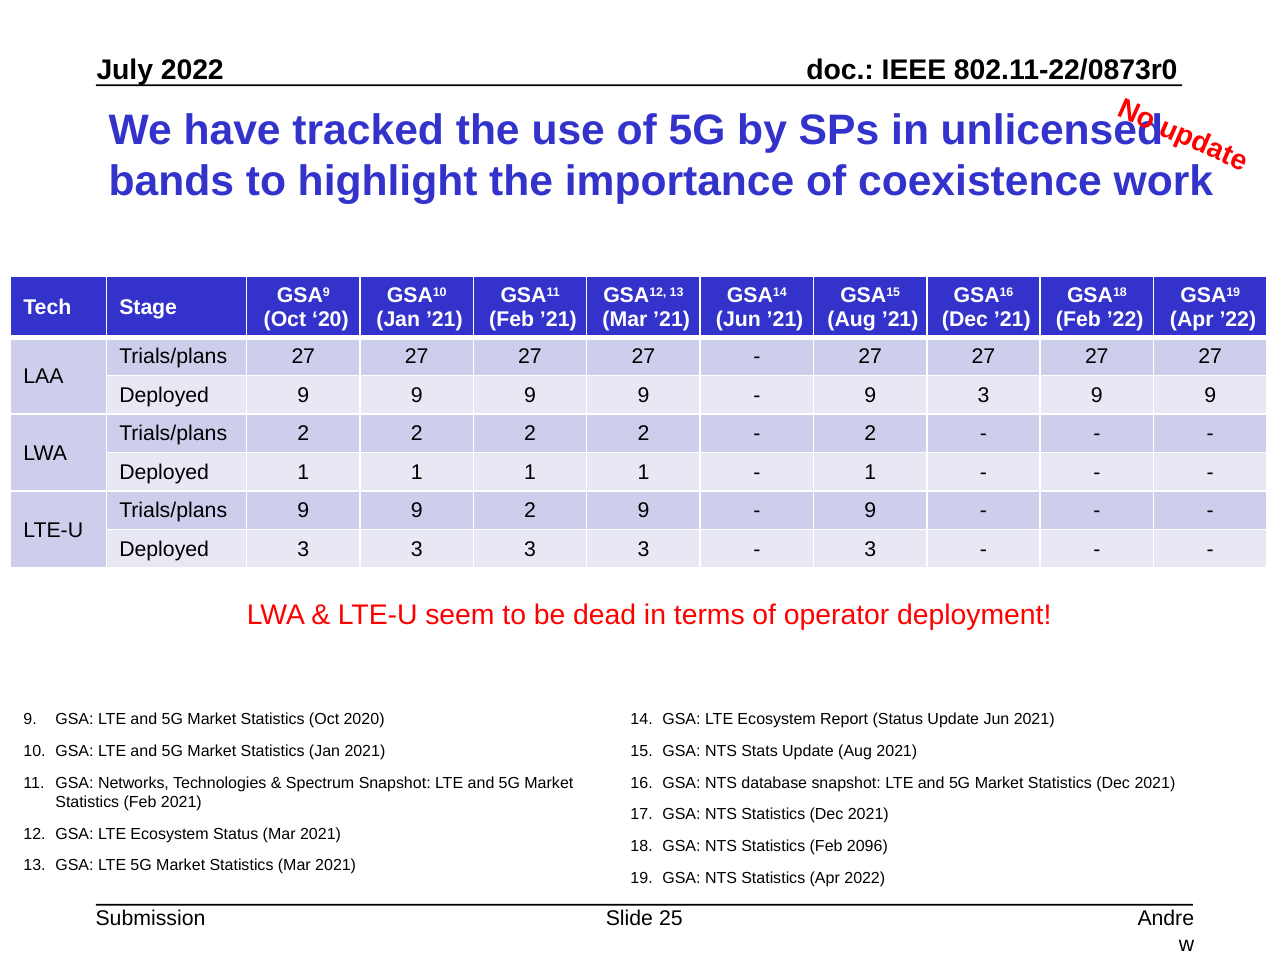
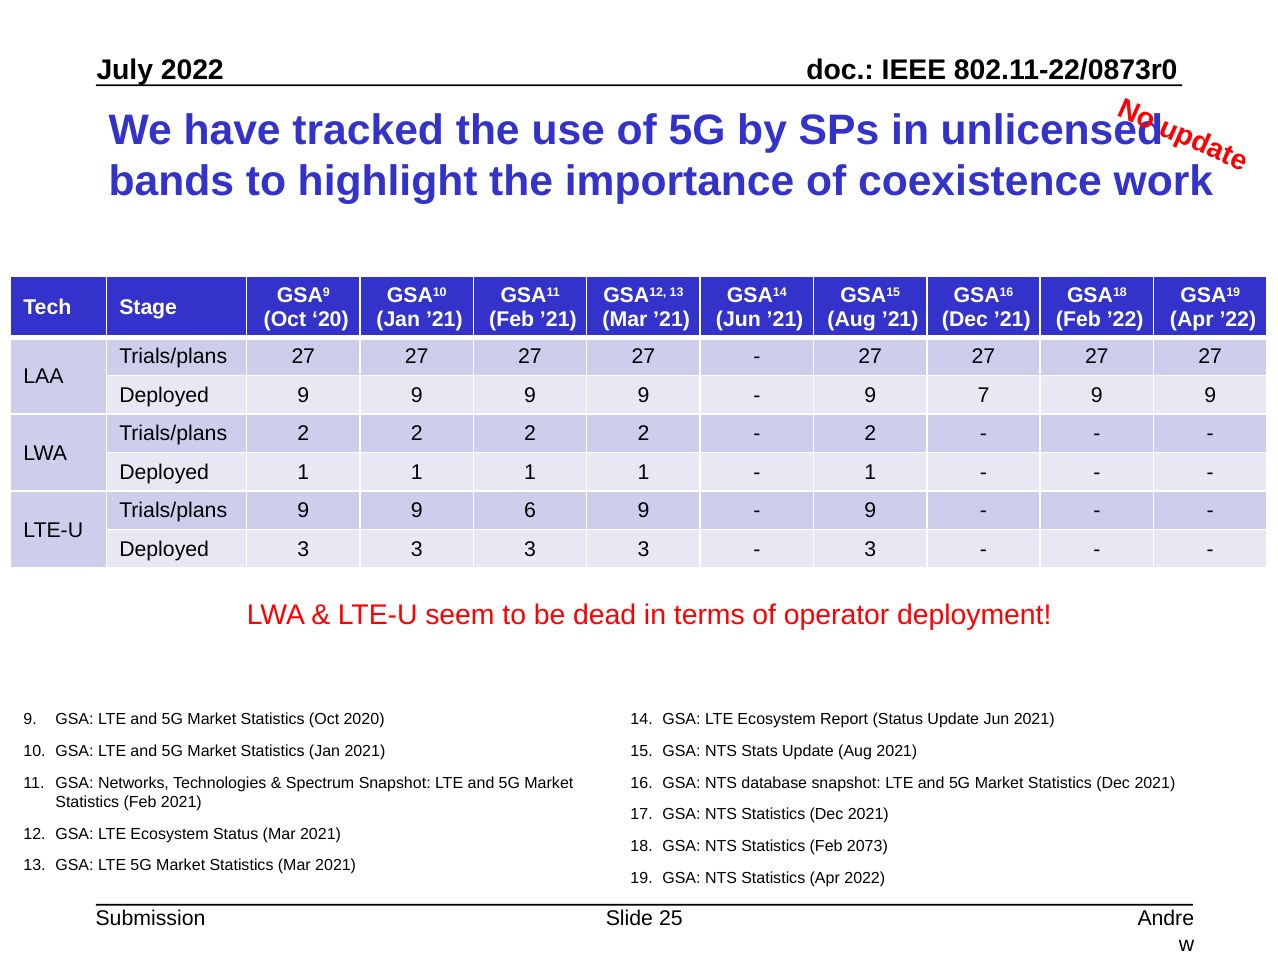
9 3: 3 -> 7
9 2: 2 -> 6
2096: 2096 -> 2073
